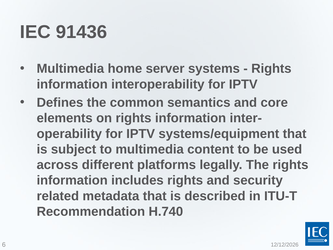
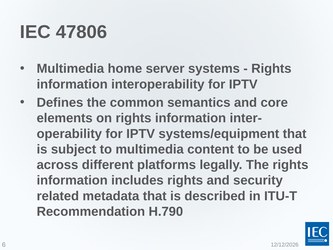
91436: 91436 -> 47806
H.740: H.740 -> H.790
